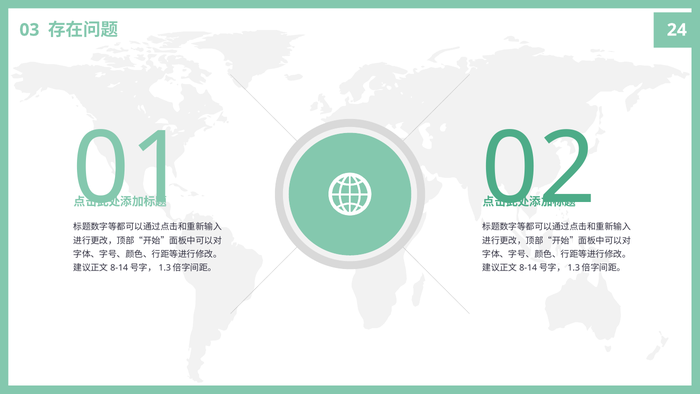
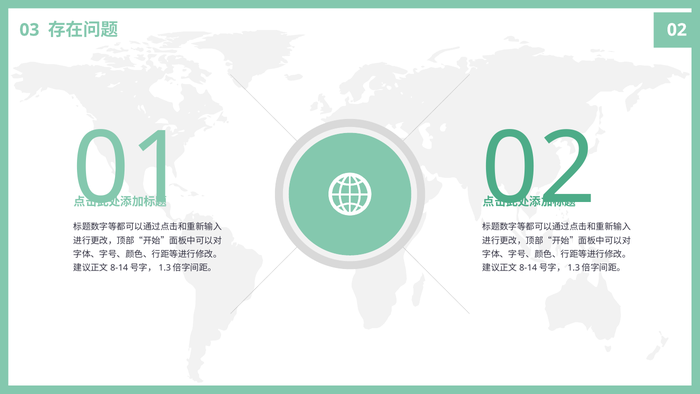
24 at (677, 30): 24 -> 02
